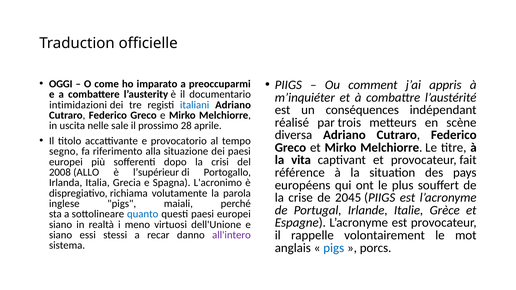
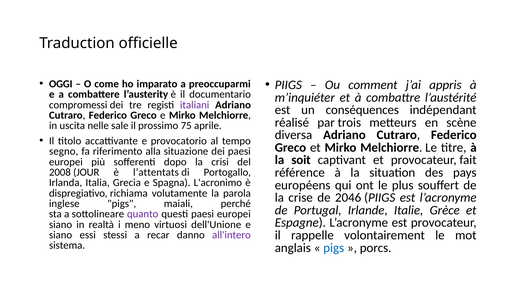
intimidazioni: intimidazioni -> compromessi
italiani colour: blue -> purple
28: 28 -> 75
vita: vita -> soit
ALLO: ALLO -> JOUR
l’supérieur: l’supérieur -> l’attentats
2045: 2045 -> 2046
quanto colour: blue -> purple
